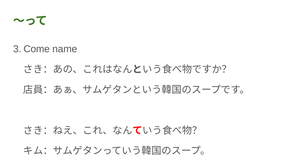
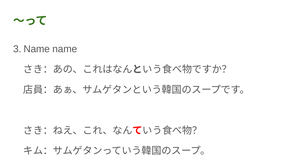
3 Come: Come -> Name
